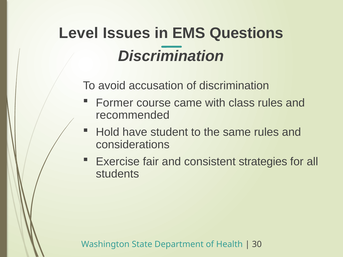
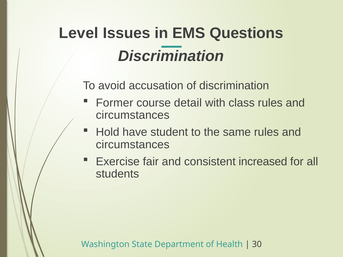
came: came -> detail
recommended at (133, 115): recommended -> circumstances
considerations at (133, 145): considerations -> circumstances
strategies: strategies -> increased
